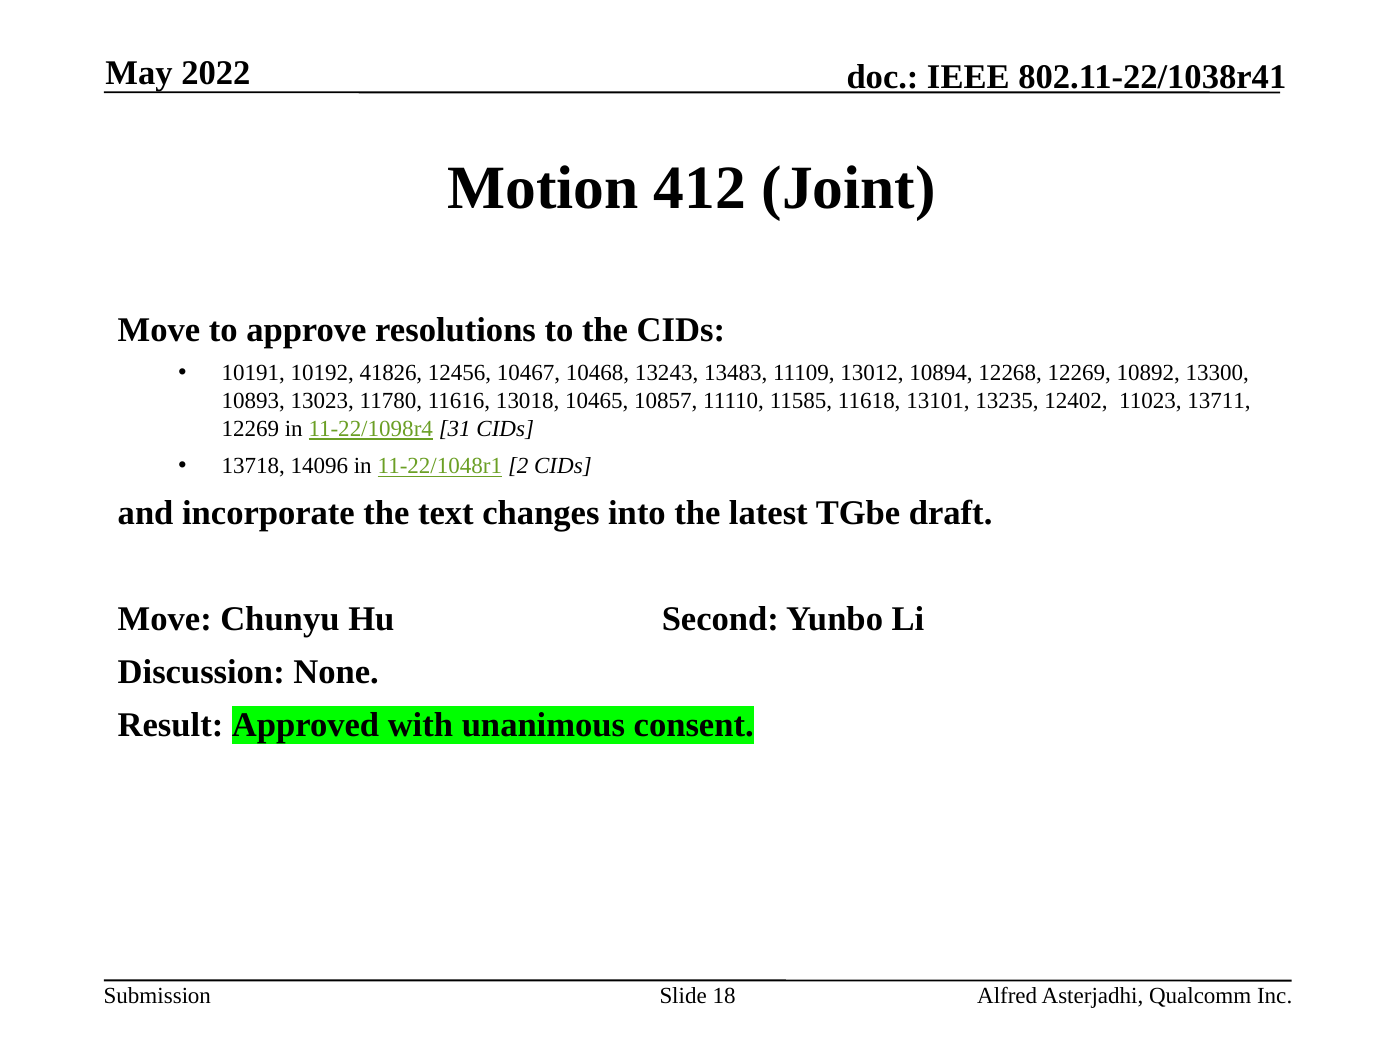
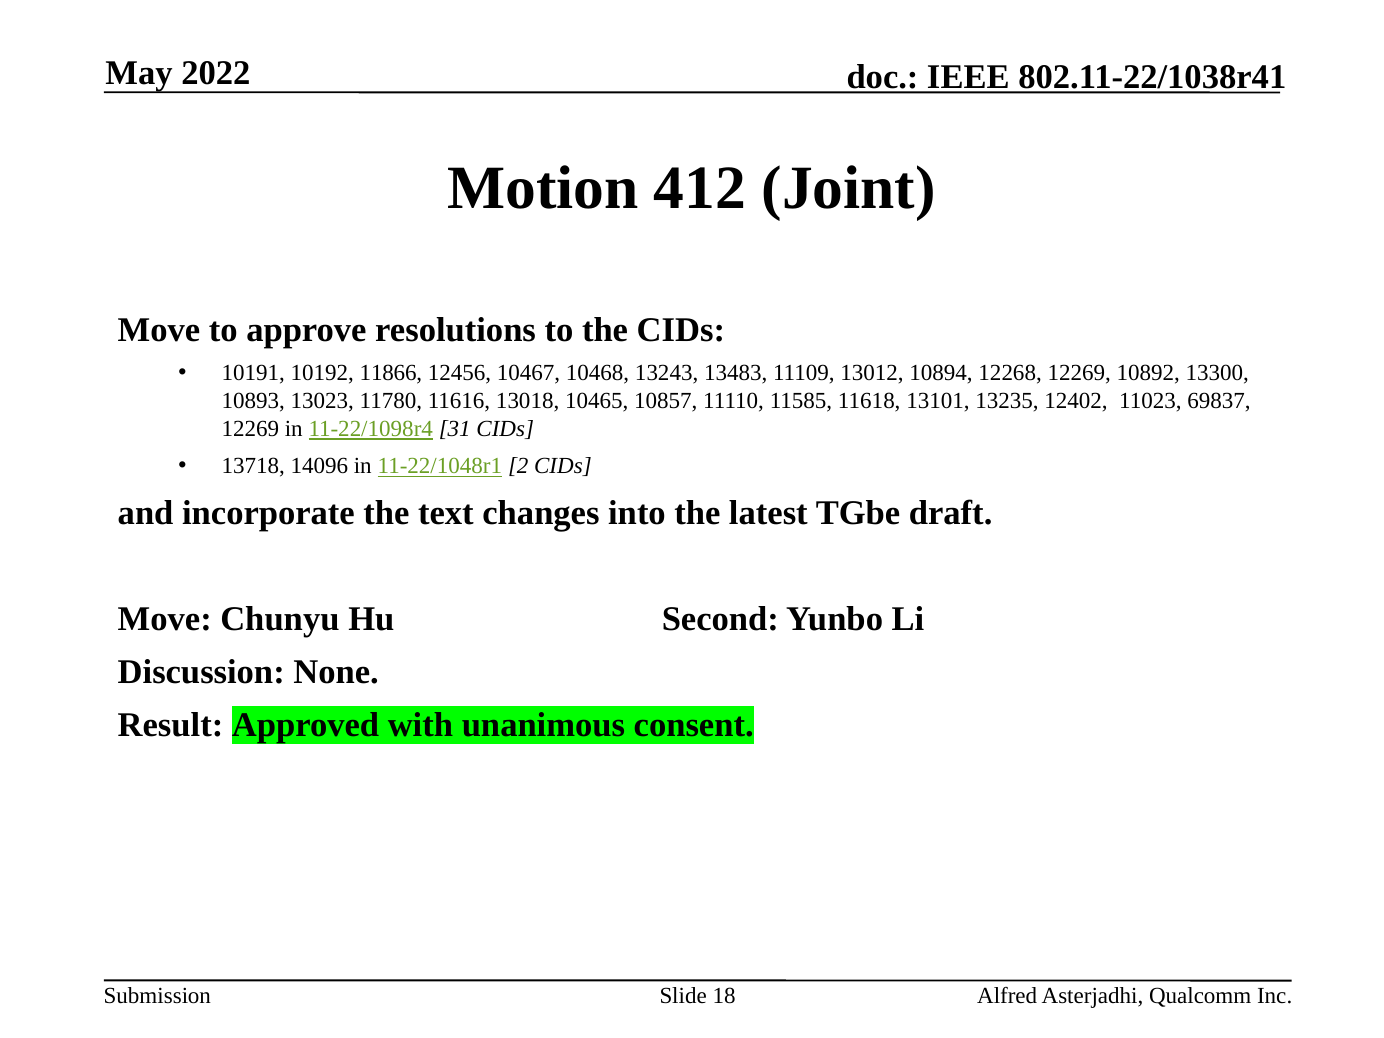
41826: 41826 -> 11866
13711: 13711 -> 69837
